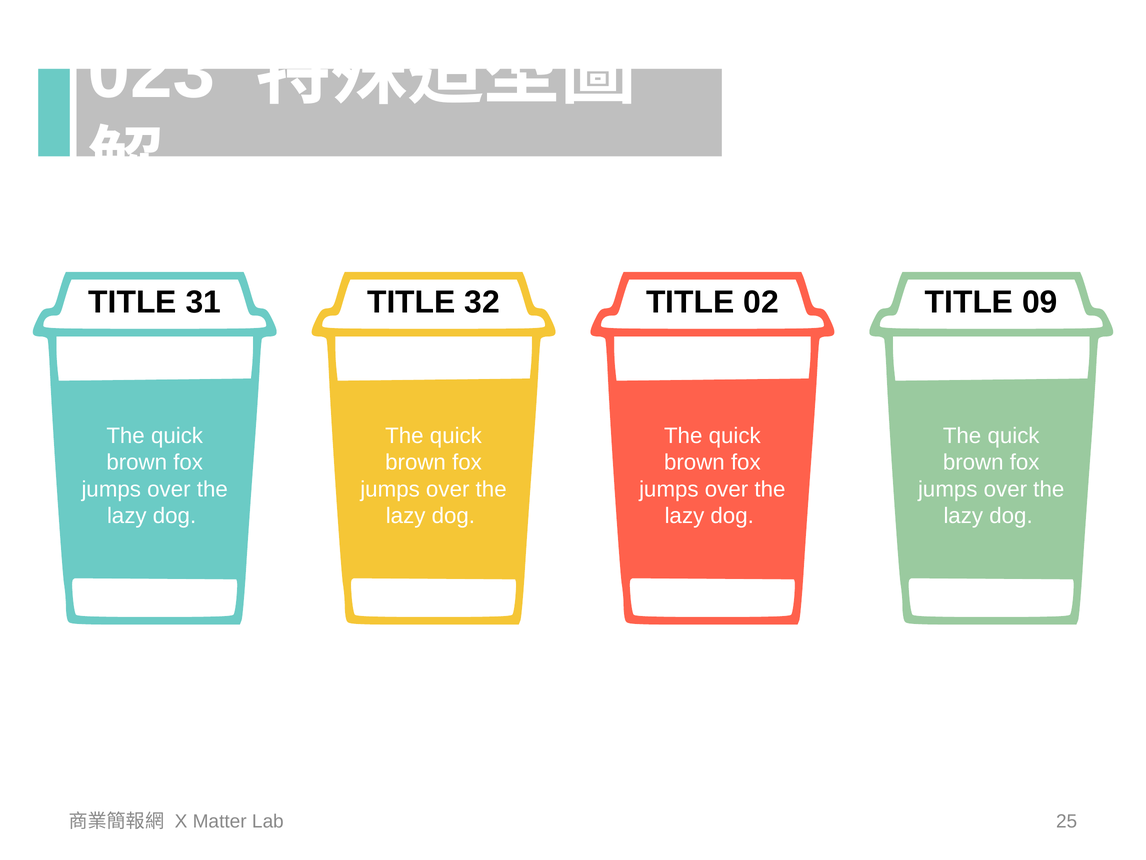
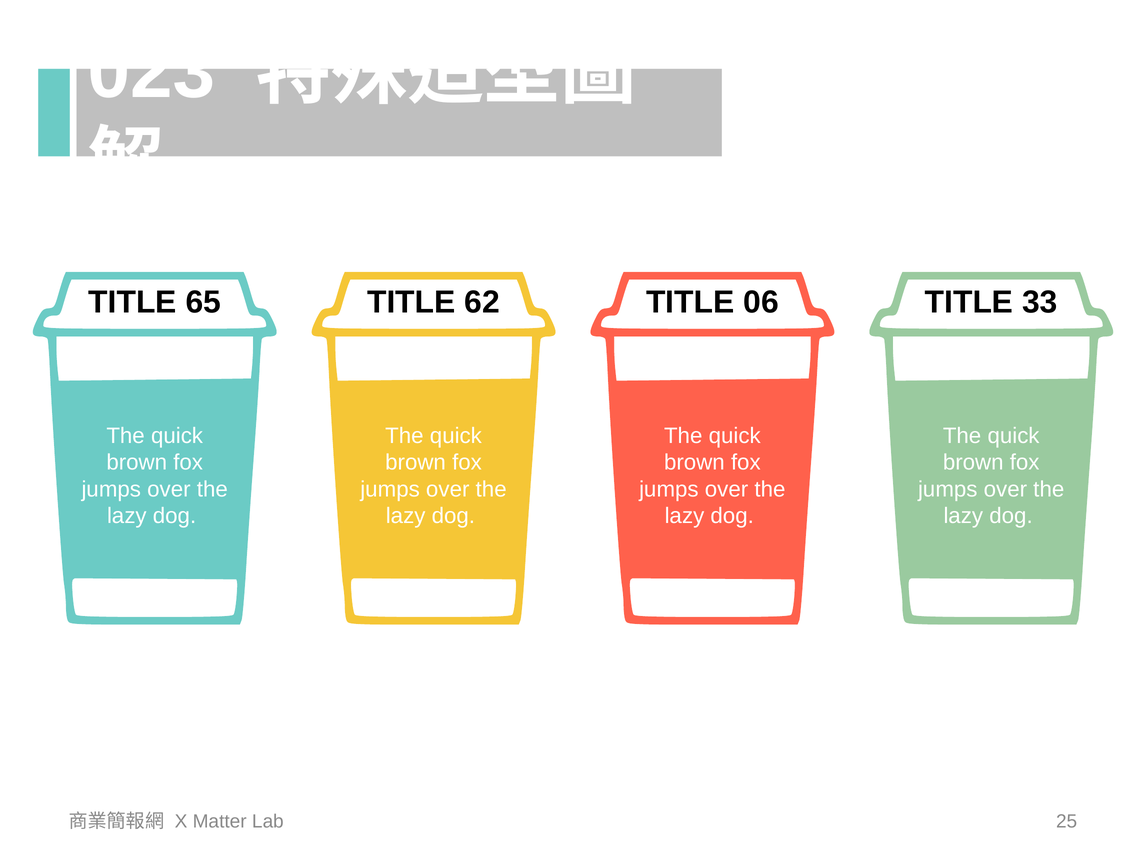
31: 31 -> 65
32: 32 -> 62
02: 02 -> 06
09: 09 -> 33
